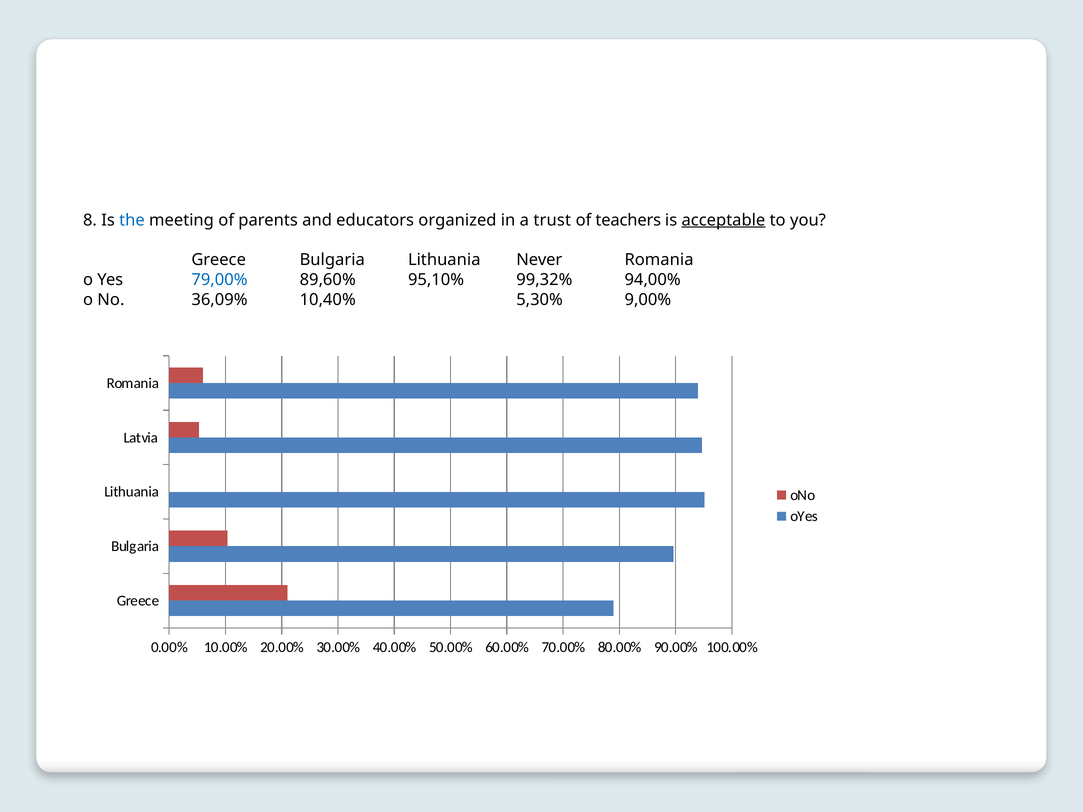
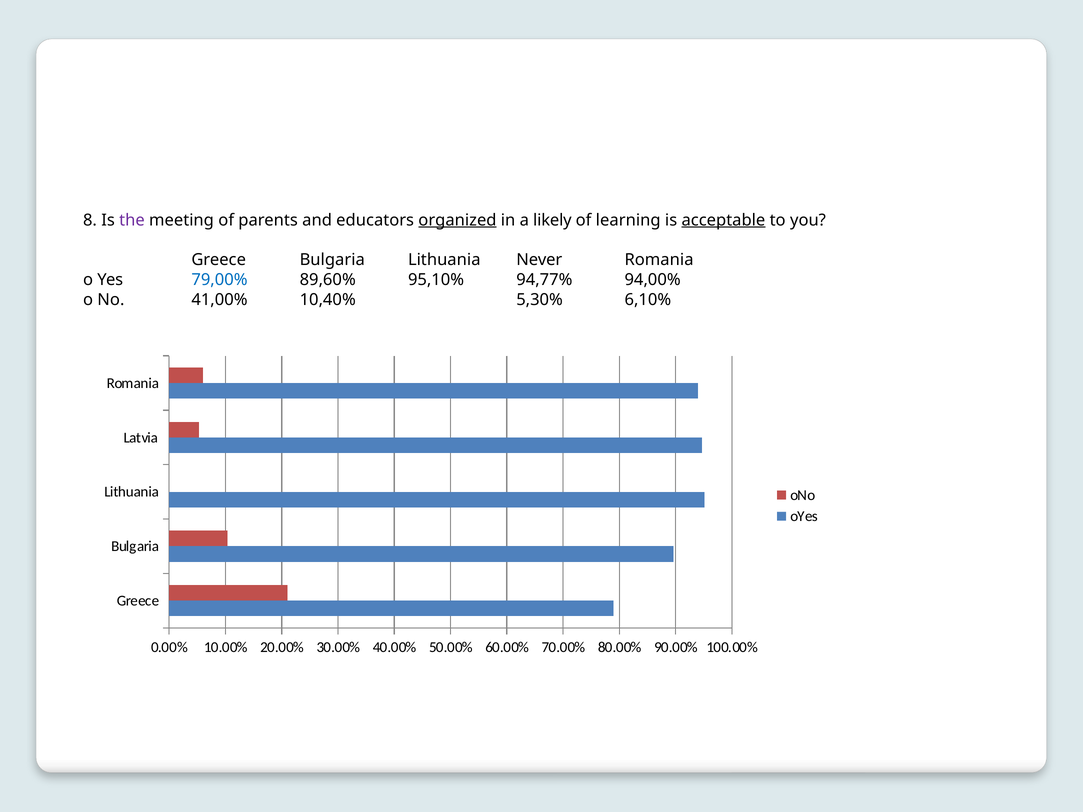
the colour: blue -> purple
organized underline: none -> present
trust: trust -> likely
teachers: teachers -> learning
99,32%: 99,32% -> 94,77%
36,09%: 36,09% -> 41,00%
9,00%: 9,00% -> 6,10%
